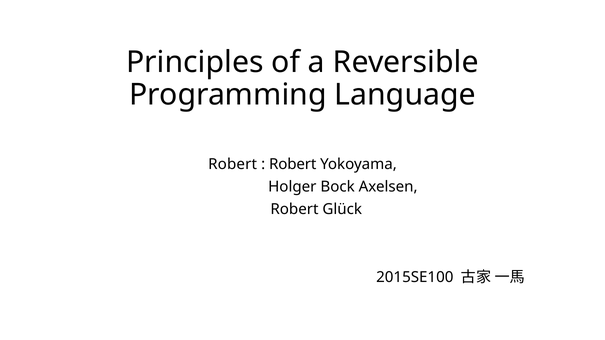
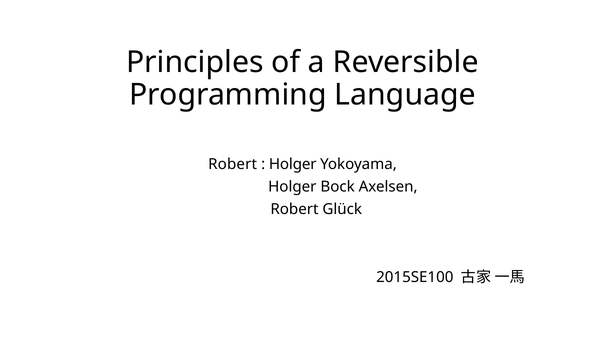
Robert at (293, 164): Robert -> Holger
